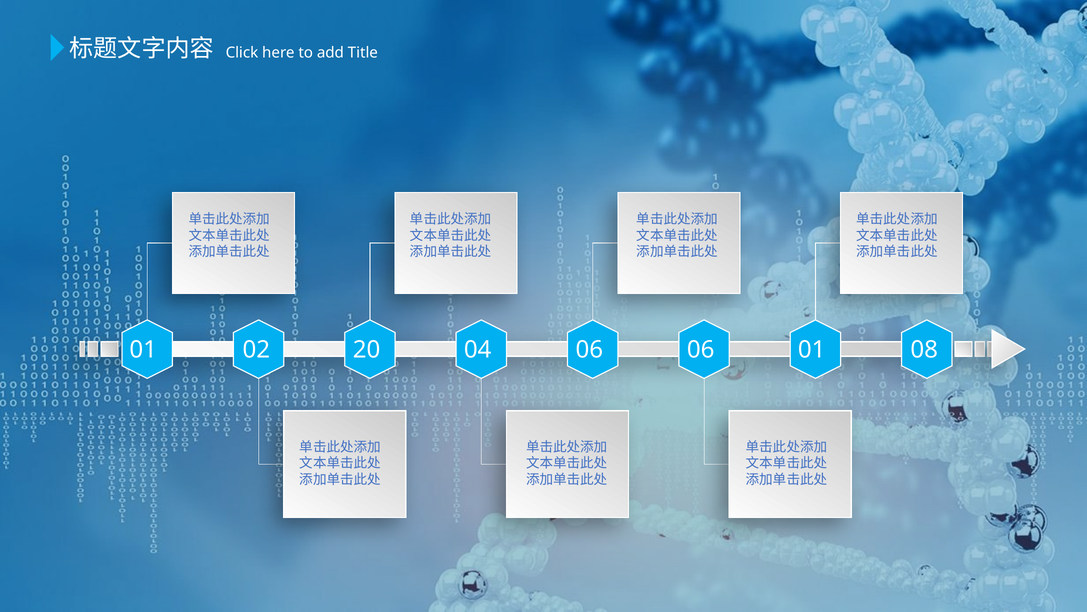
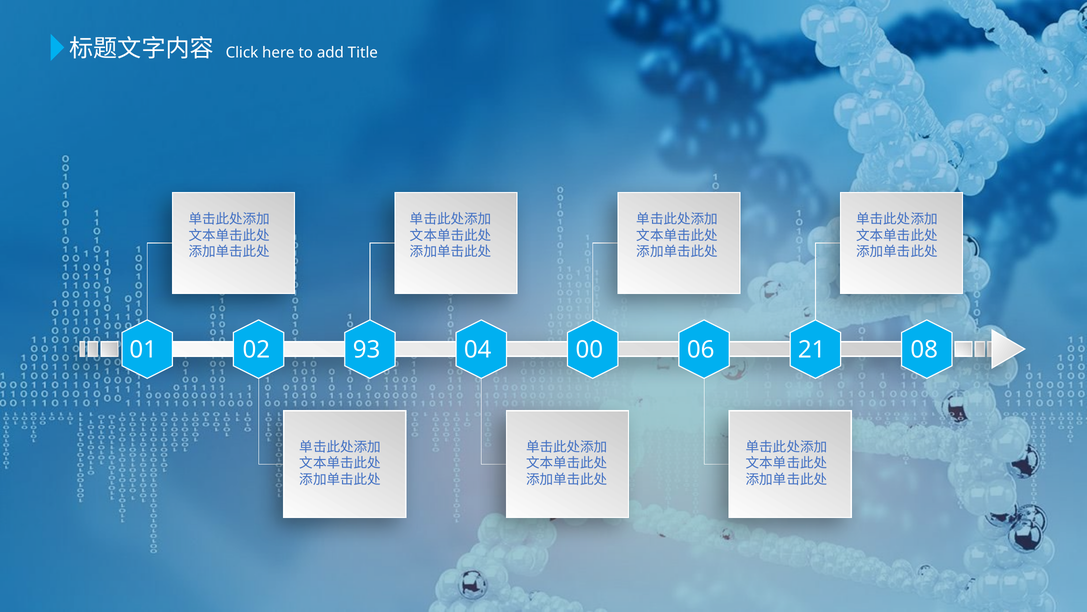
20: 20 -> 93
04 06: 06 -> 00
06 01: 01 -> 21
